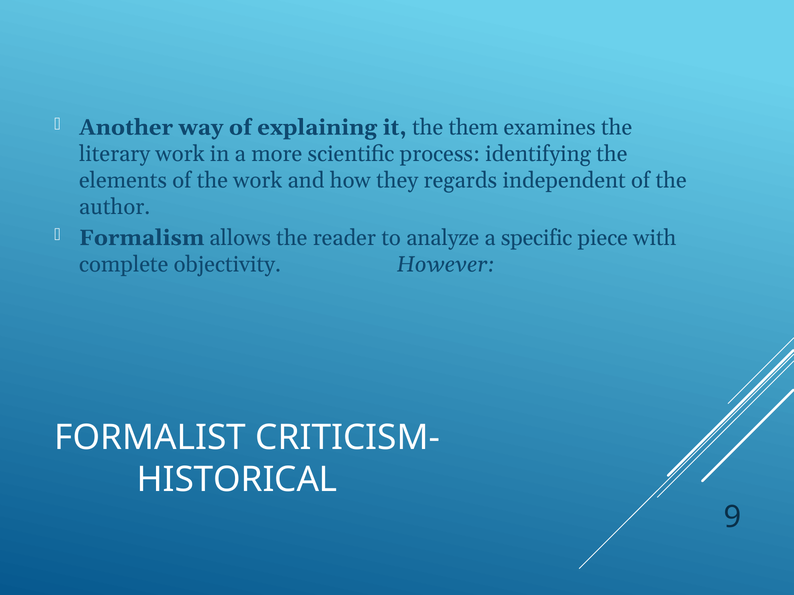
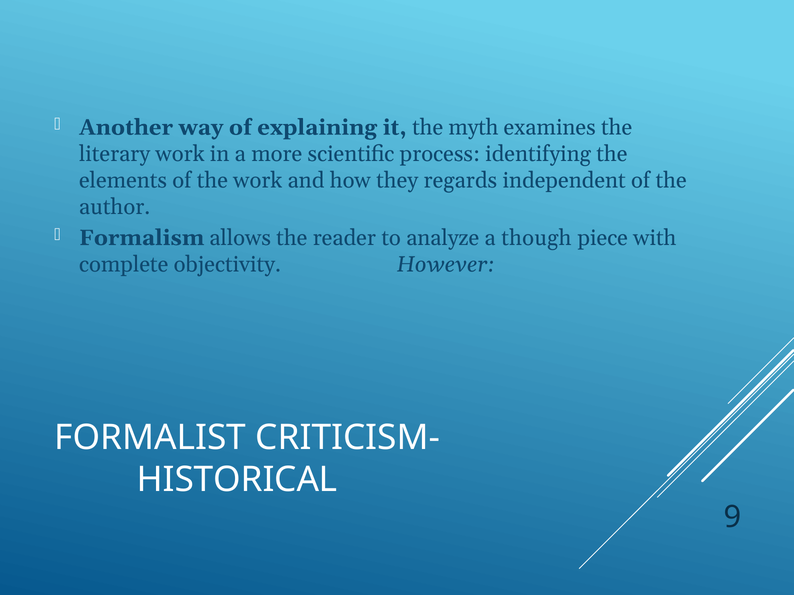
them: them -> myth
specific: specific -> though
